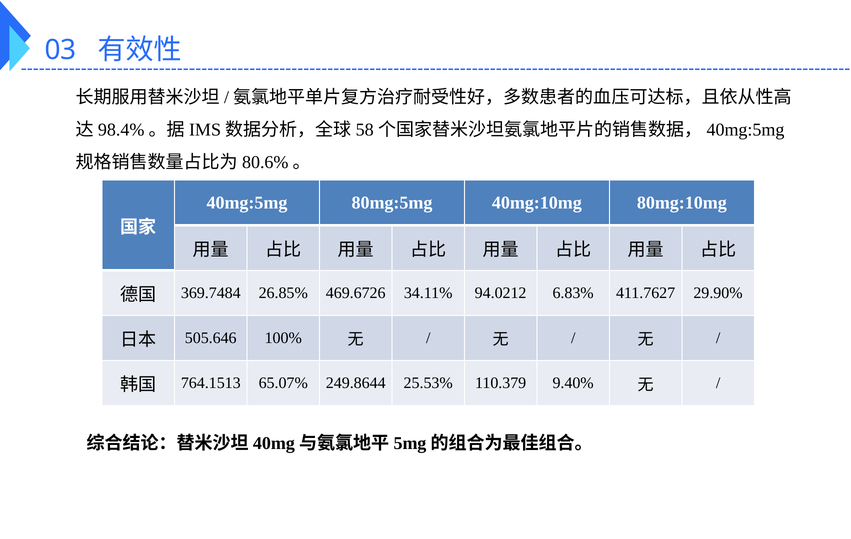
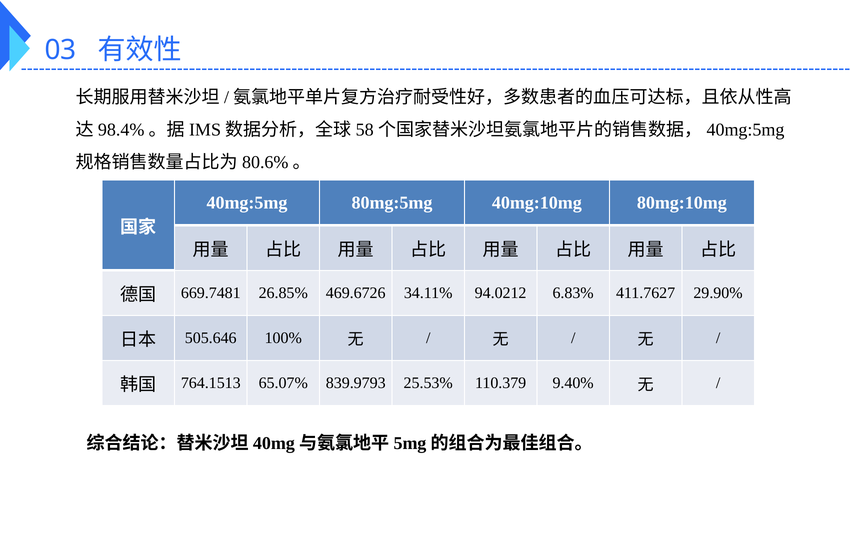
369.7484: 369.7484 -> 669.7481
249.8644: 249.8644 -> 839.9793
